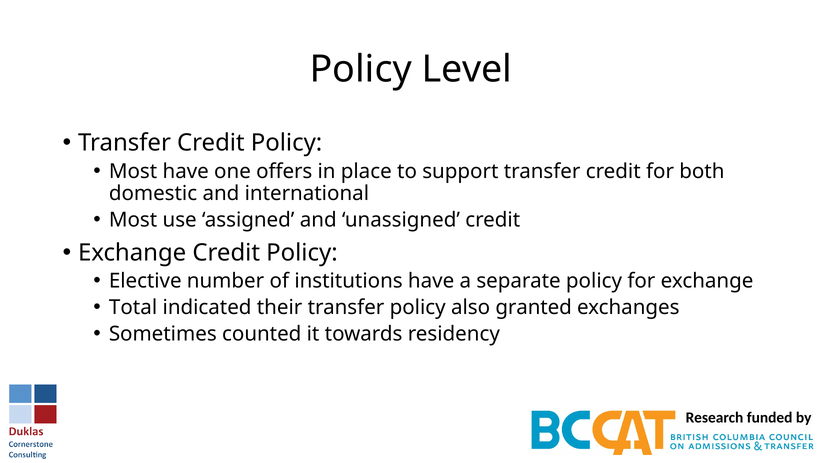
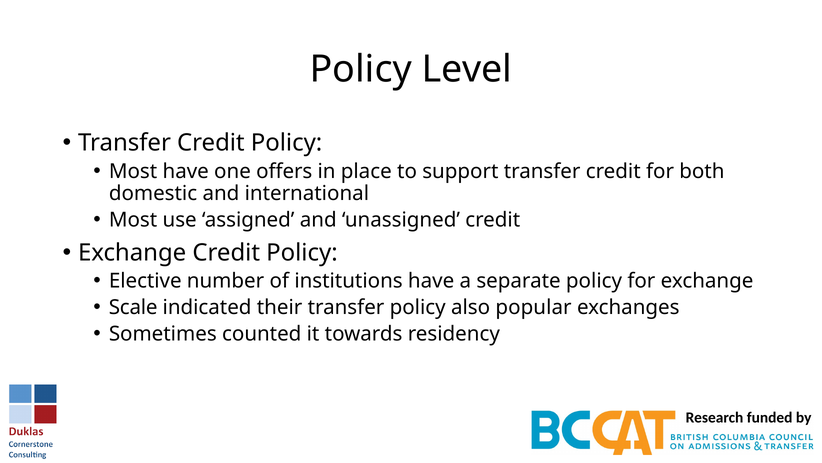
Total: Total -> Scale
granted: granted -> popular
